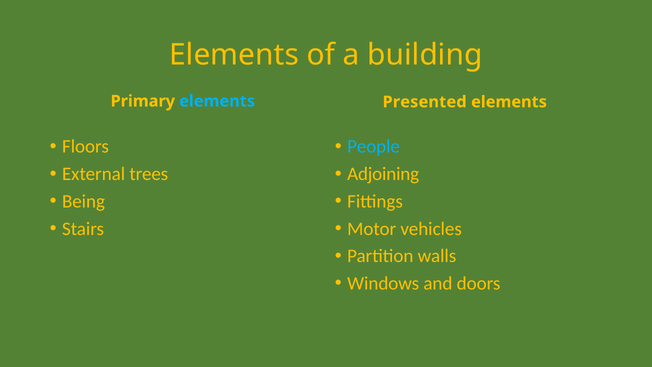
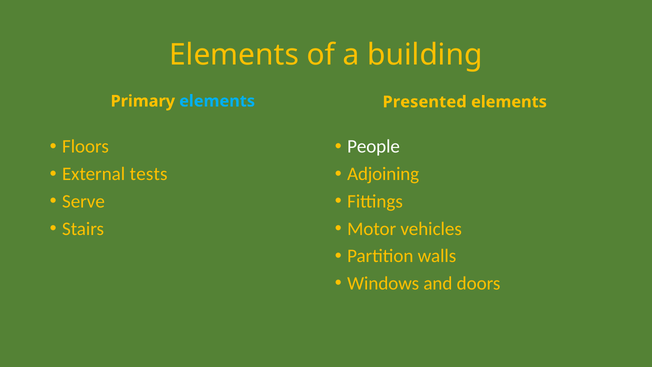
People colour: light blue -> white
trees: trees -> tests
Being: Being -> Serve
